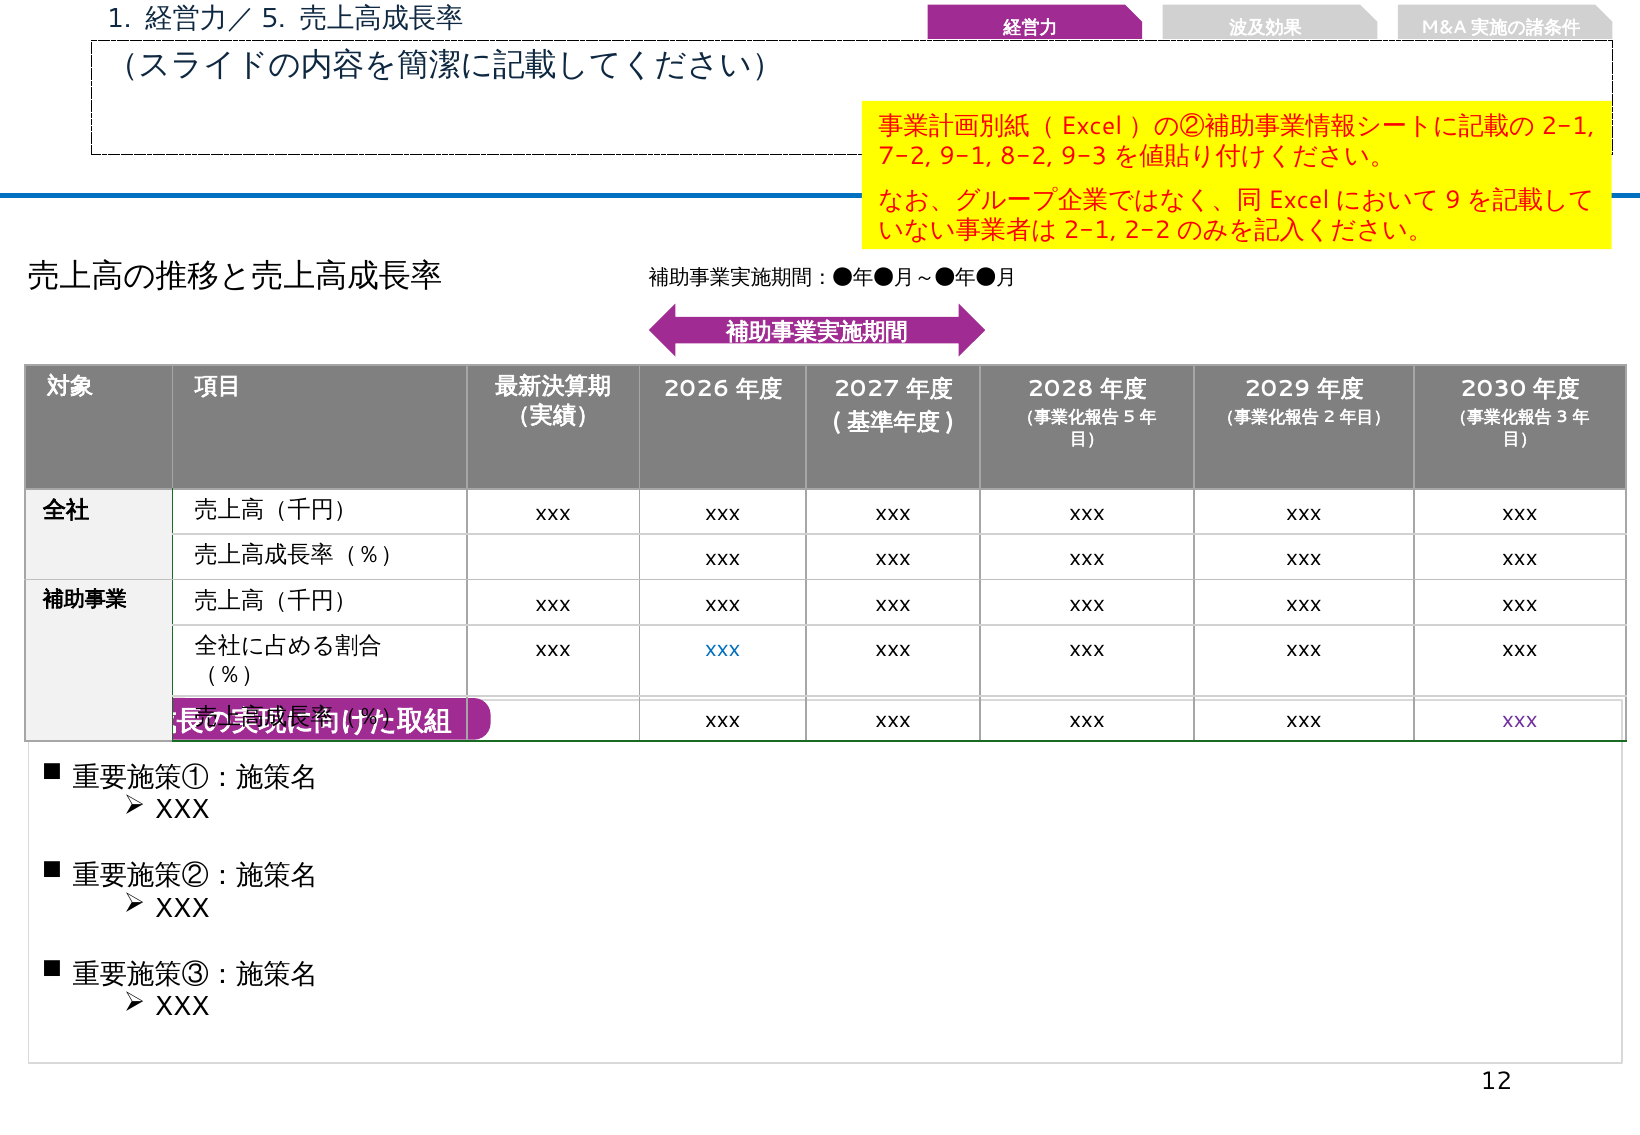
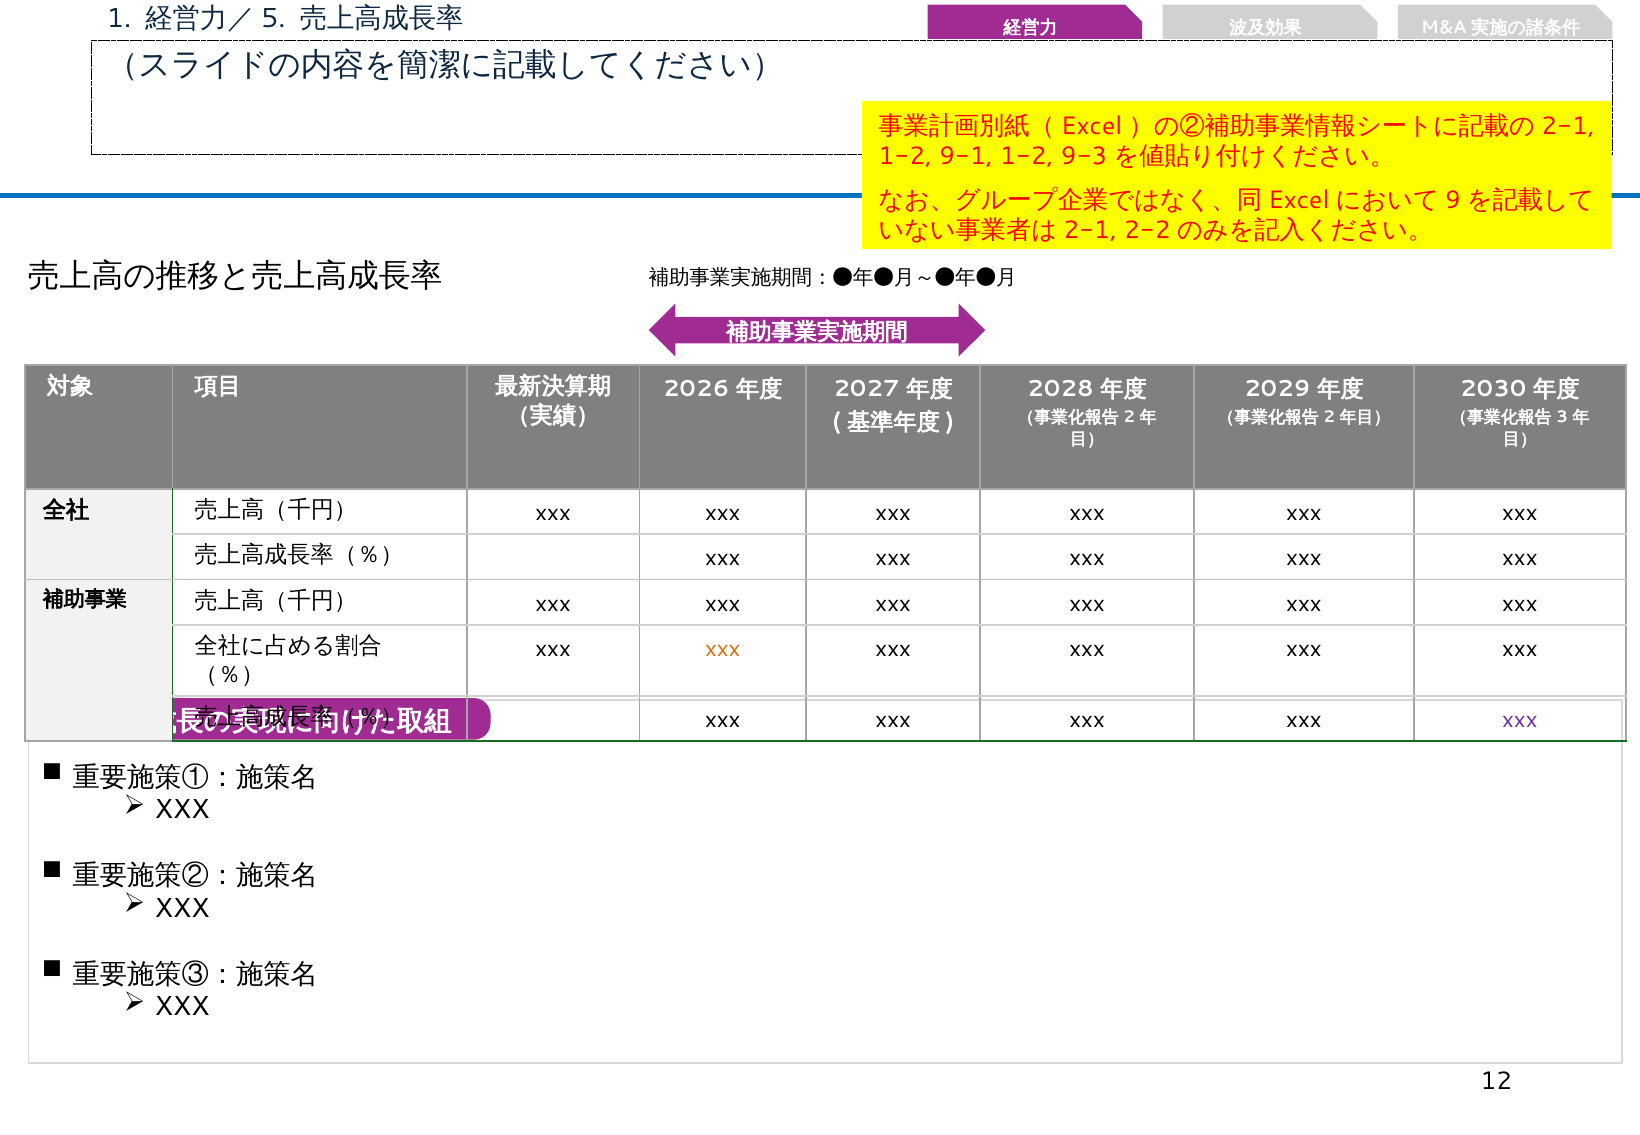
7-2 at (905, 156): 7-2 -> 1-2
9-1 8-2: 8-2 -> 1-2
5 at (1129, 417): 5 -> 2
xxx at (723, 649) colour: blue -> orange
